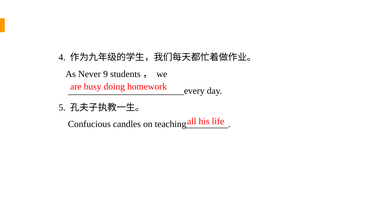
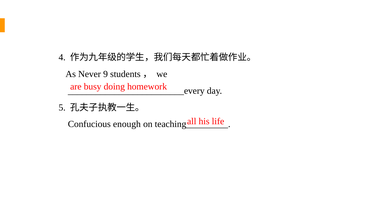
candles: candles -> enough
